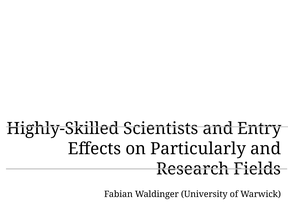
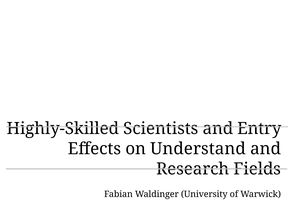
Particularly: Particularly -> Understand
